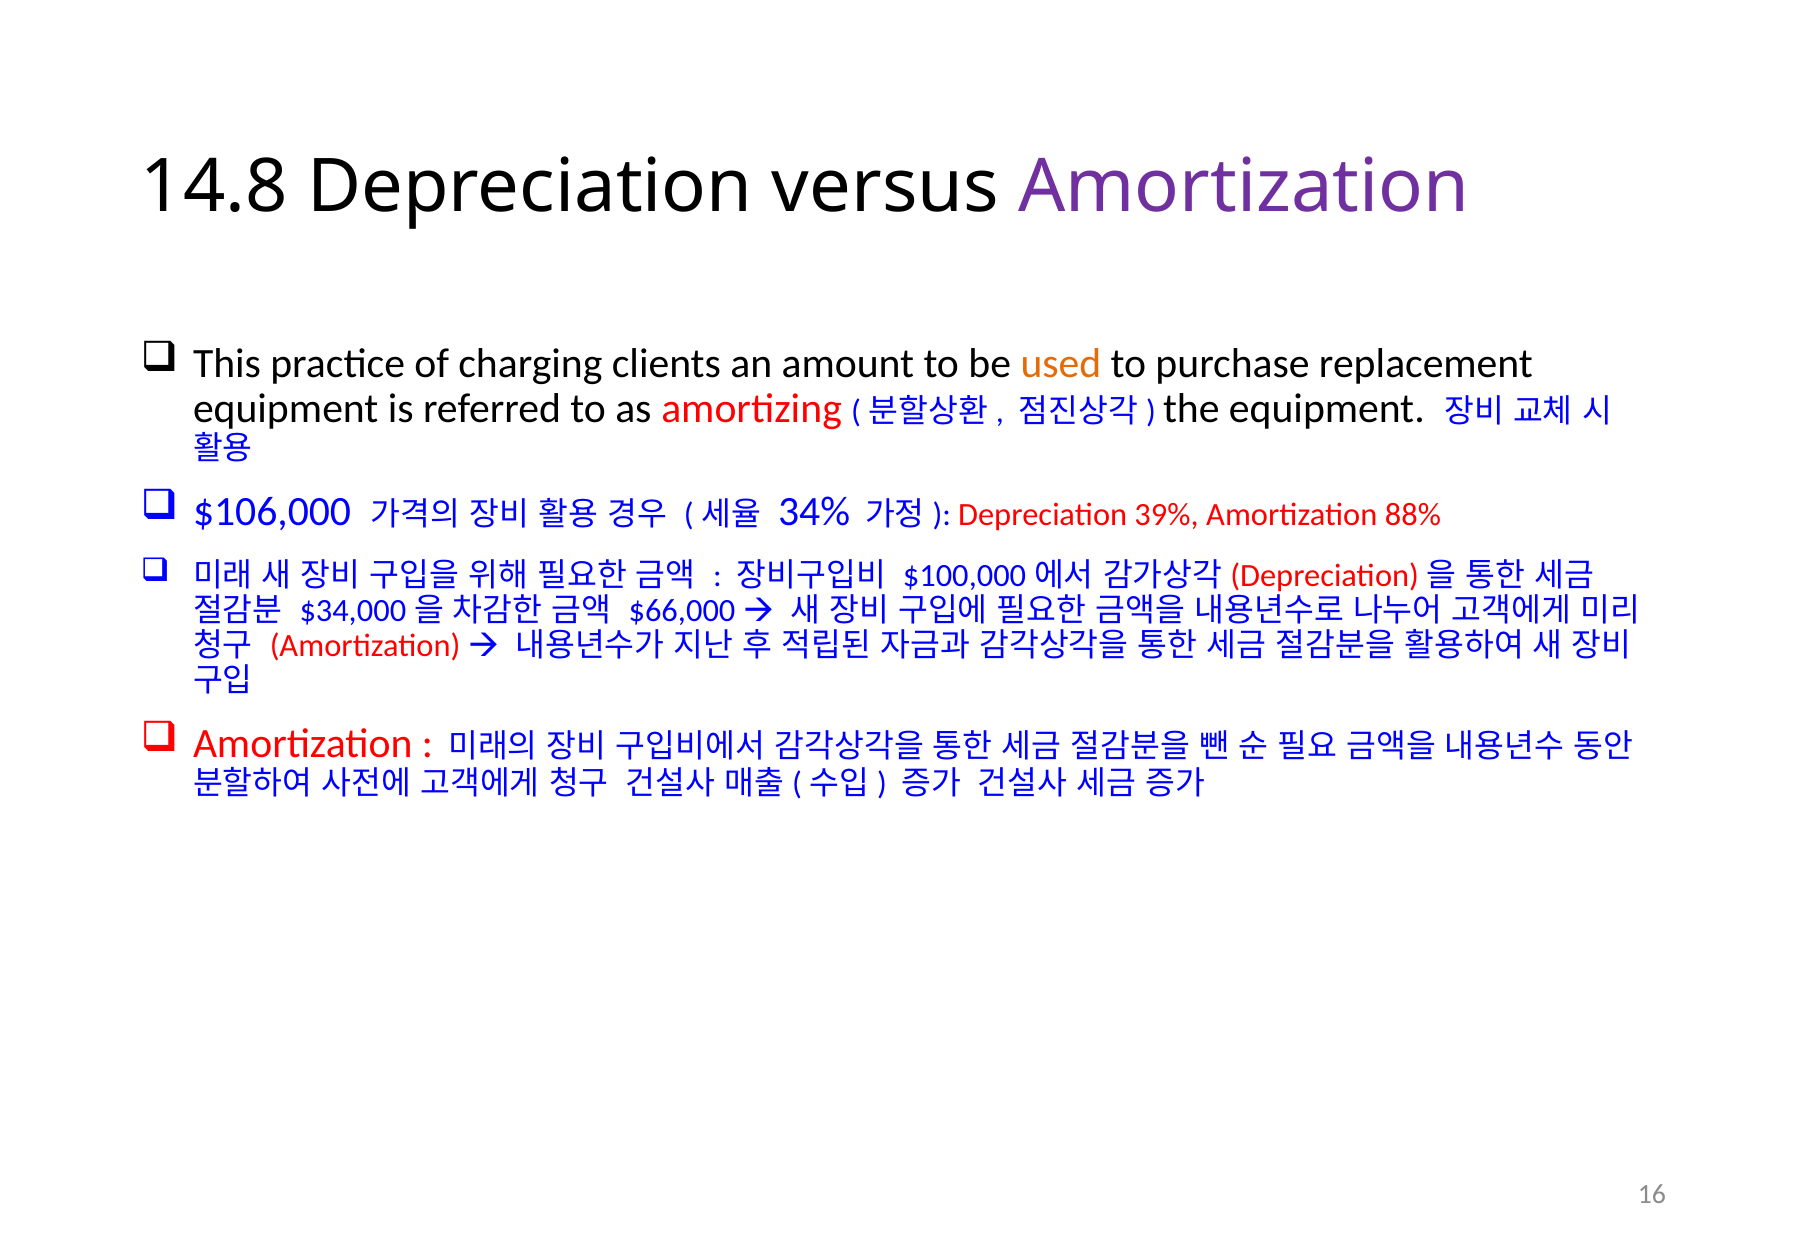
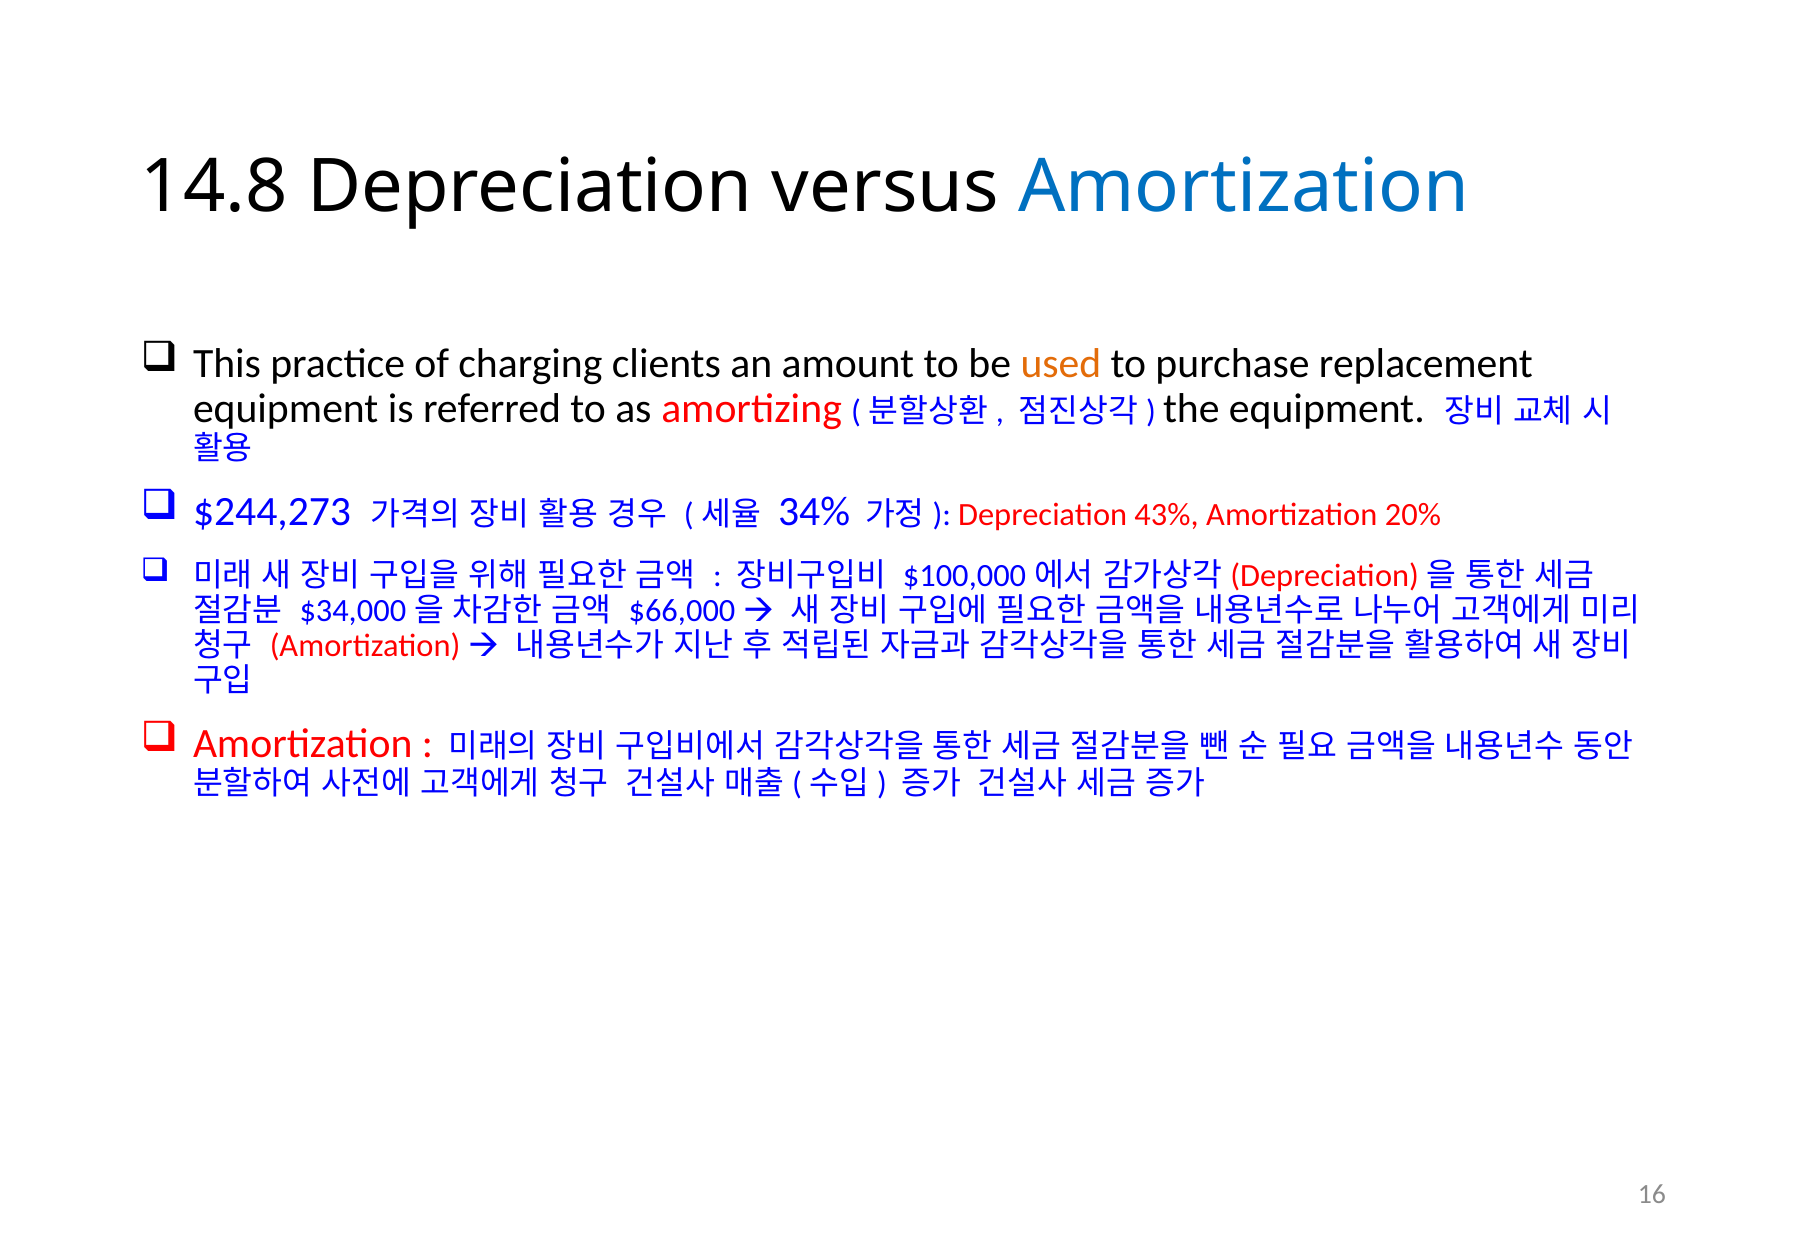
Amortization at (1244, 187) colour: purple -> blue
$106,000: $106,000 -> $244,273
39%: 39% -> 43%
88%: 88% -> 20%
